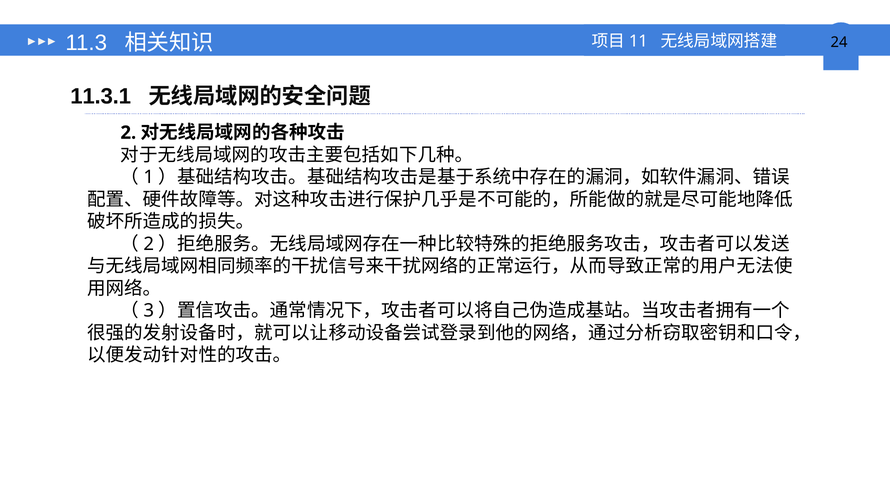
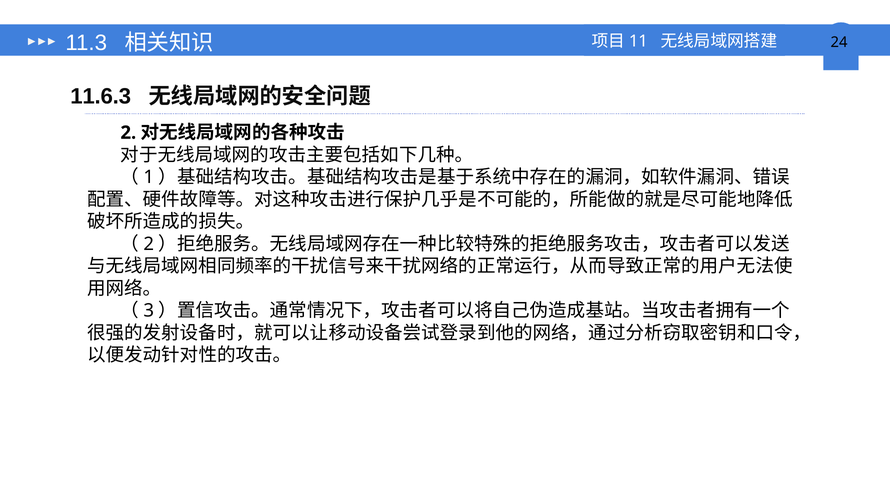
11.3.1: 11.3.1 -> 11.6.3
